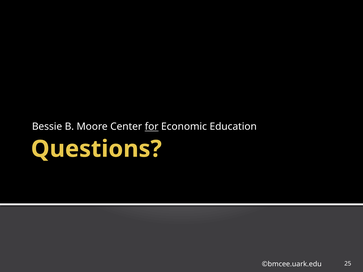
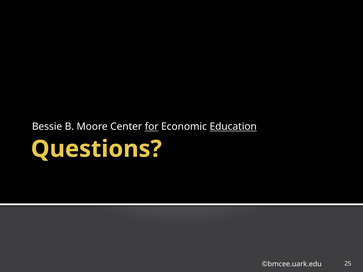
Education underline: none -> present
